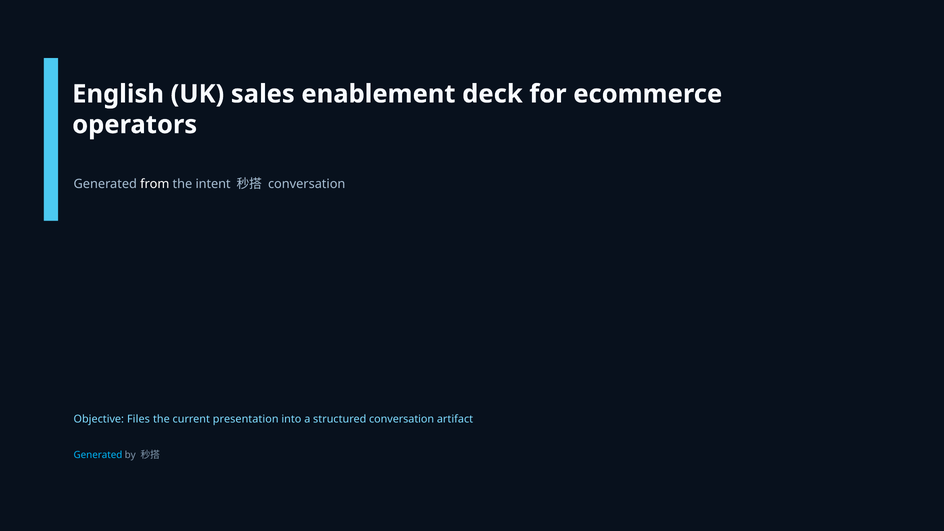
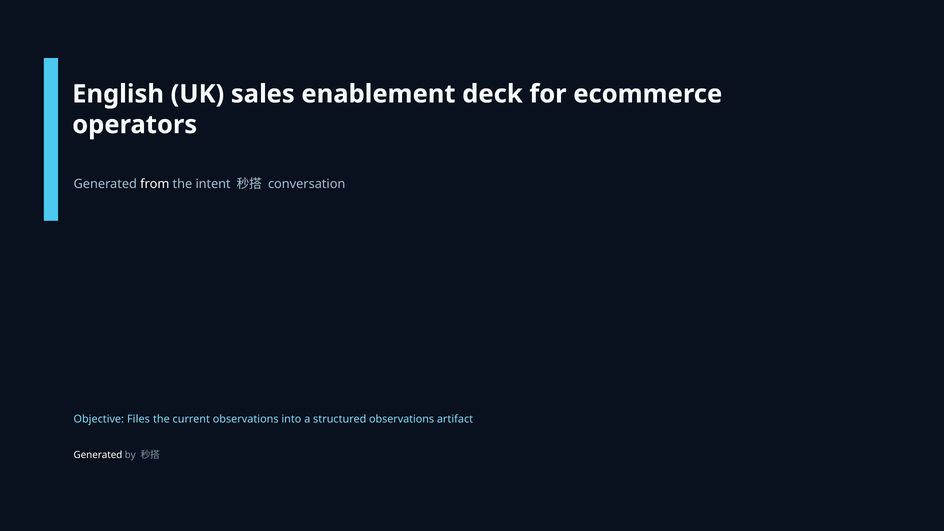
current presentation: presentation -> observations
structured conversation: conversation -> observations
Generated at (98, 455) colour: light blue -> white
